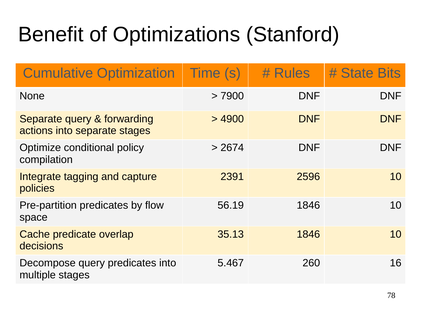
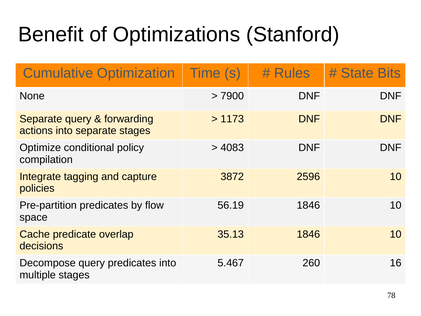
4900: 4900 -> 1173
2674: 2674 -> 4083
2391: 2391 -> 3872
